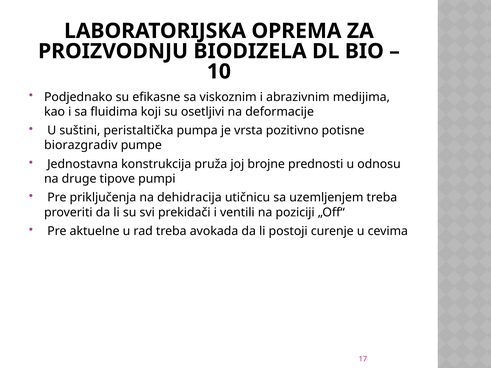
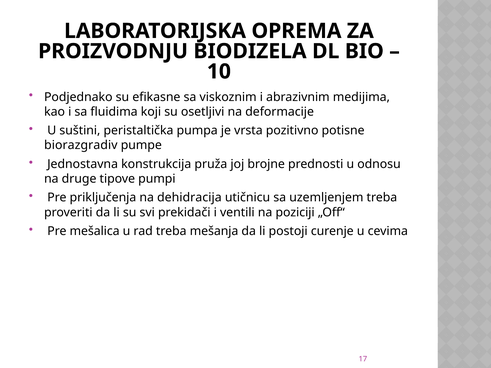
aktuelne: aktuelne -> mešalica
avokada: avokada -> mešanja
